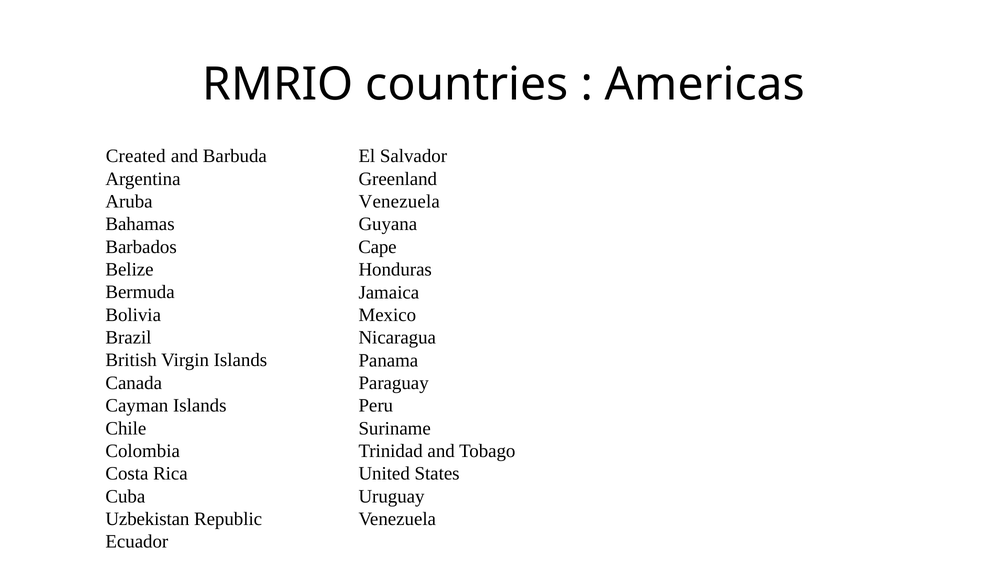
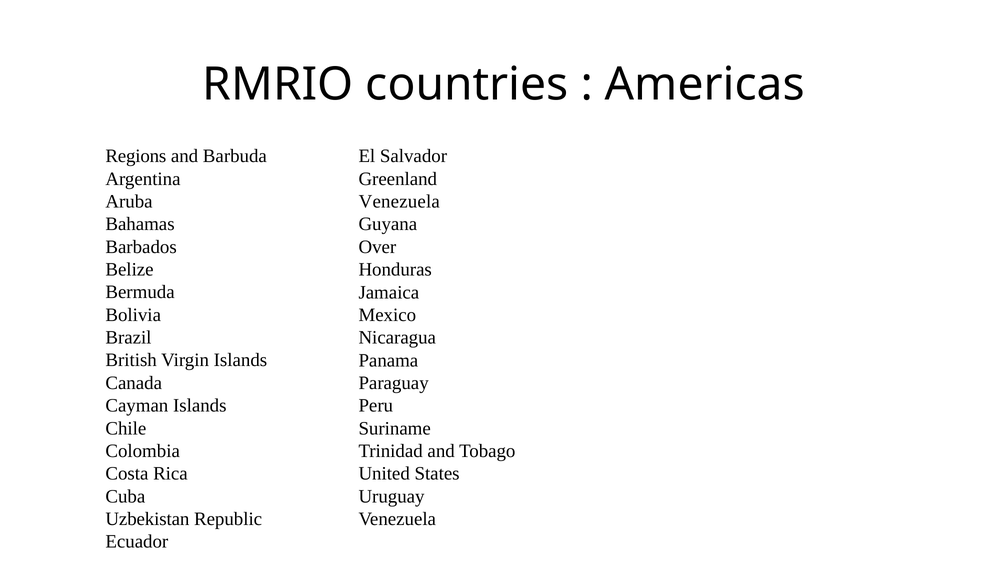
Created: Created -> Regions
Cape: Cape -> Over
